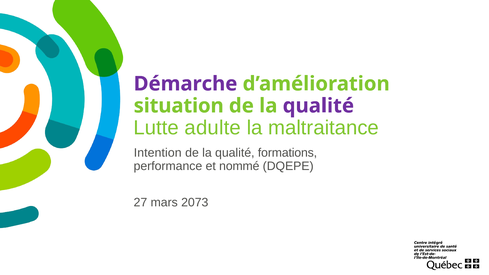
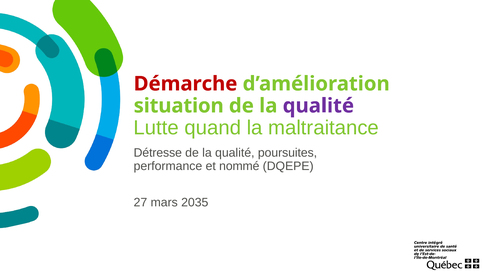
Démarche colour: purple -> red
adulte: adulte -> quand
Intention: Intention -> Détresse
formations: formations -> poursuites
2073: 2073 -> 2035
